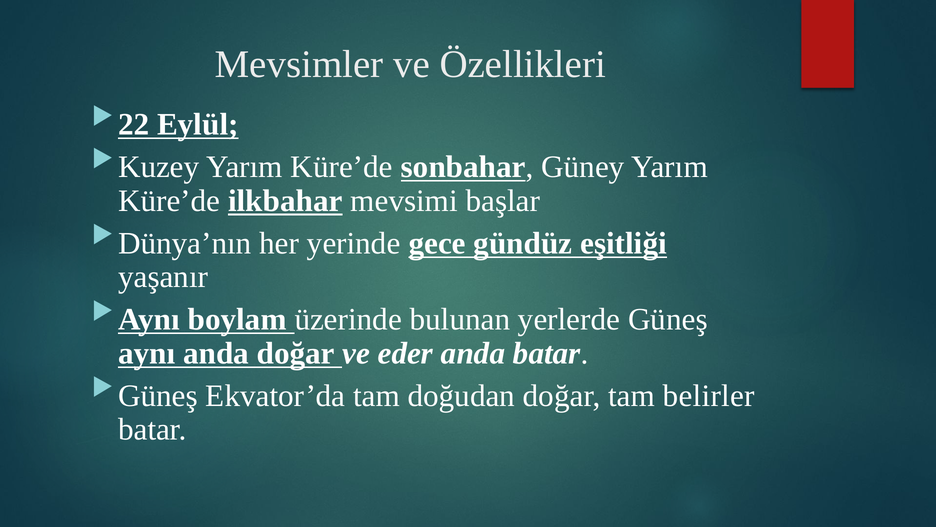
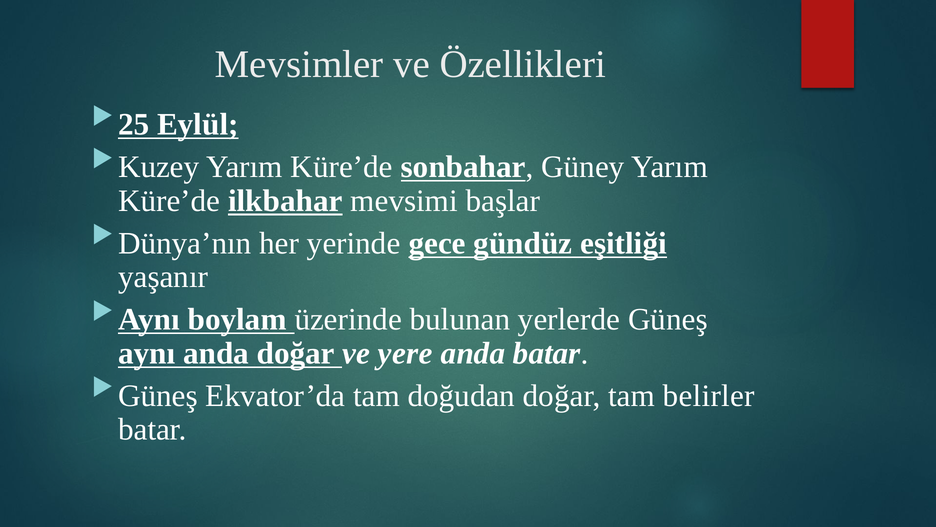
22: 22 -> 25
eder: eder -> yere
